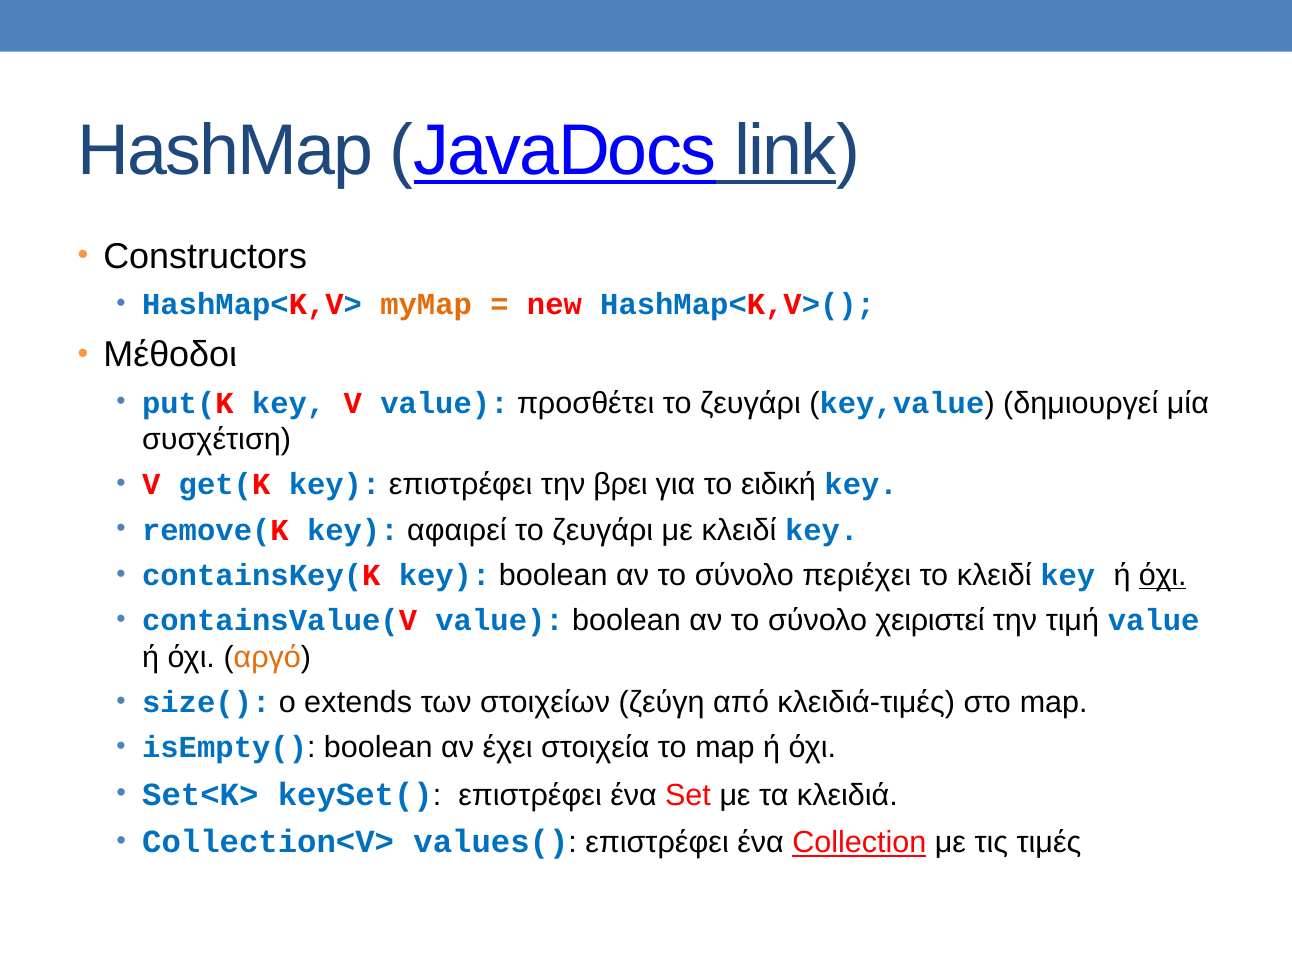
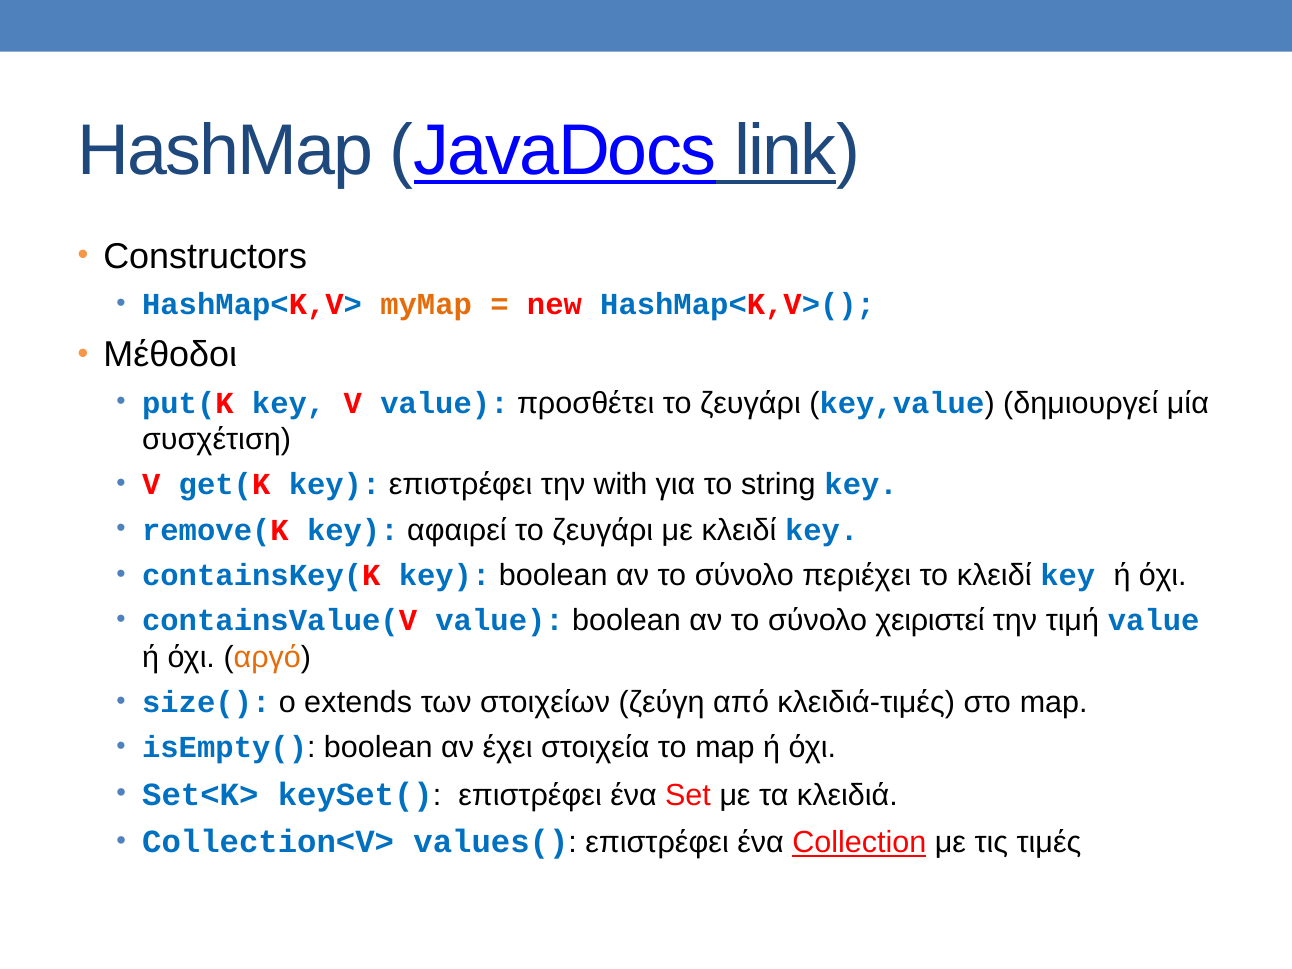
βρει: βρει -> with
ειδική: ειδική -> string
όχι at (1163, 575) underline: present -> none
